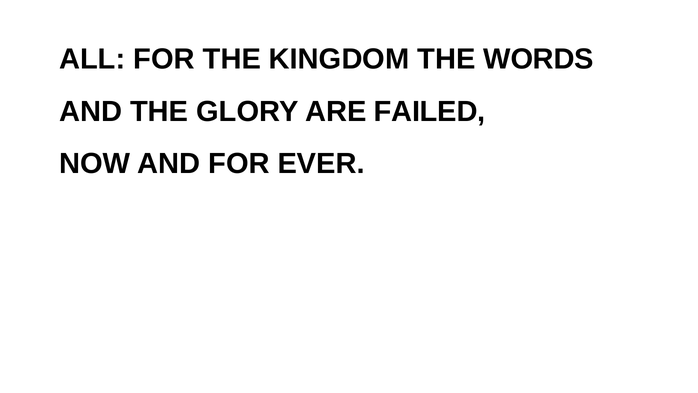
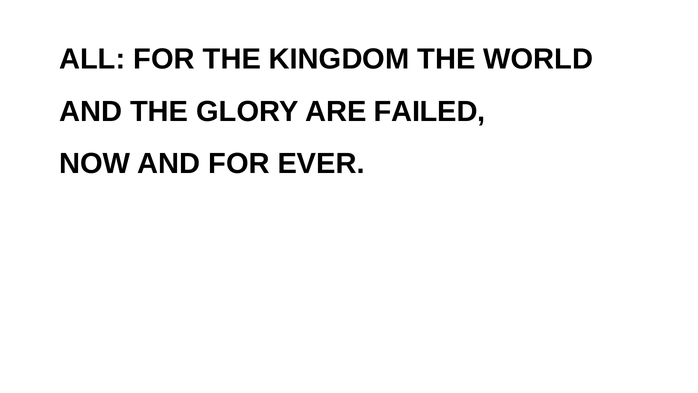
WORDS: WORDS -> WORLD
